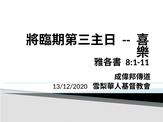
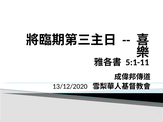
8:1-11: 8:1-11 -> 5:1-11
